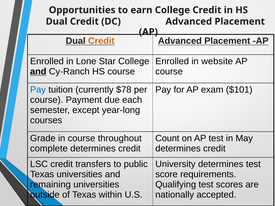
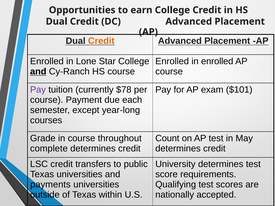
in website: website -> enrolled
Pay at (38, 90) colour: blue -> purple
remaining: remaining -> payments
